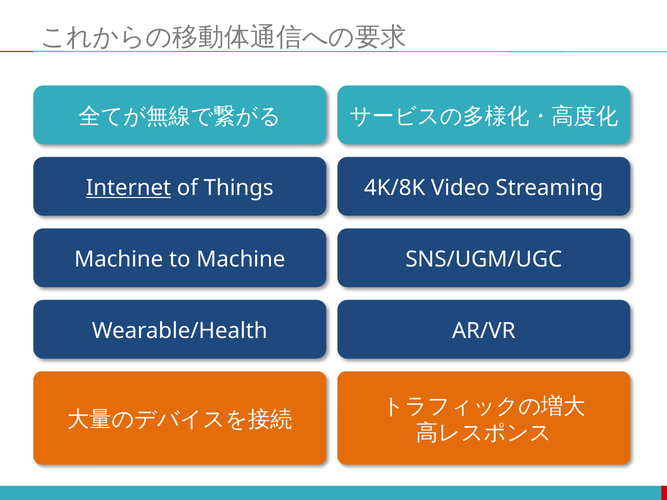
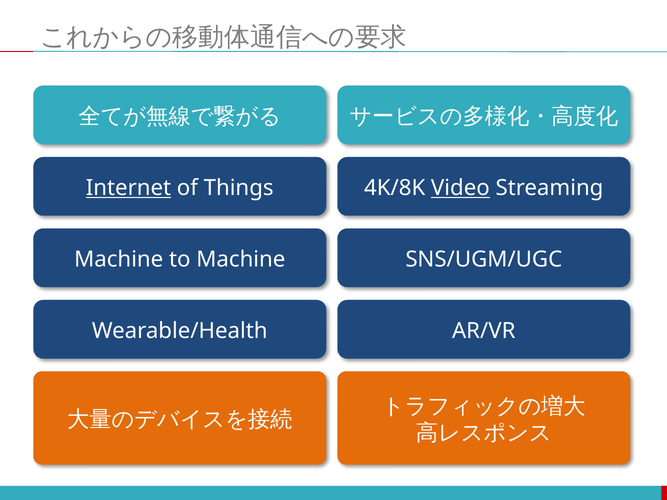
Video underline: none -> present
